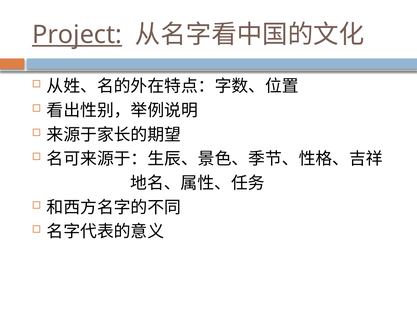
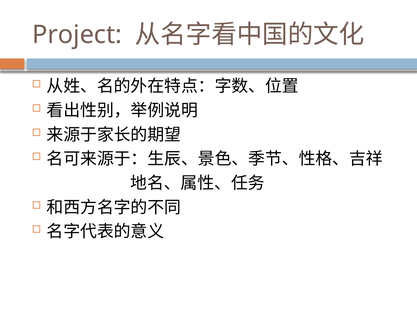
Project underline: present -> none
